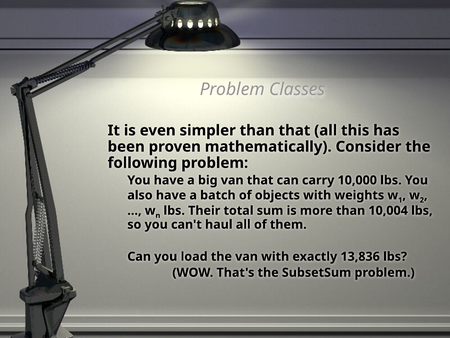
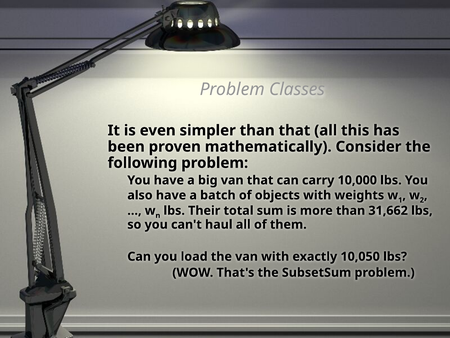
10,004: 10,004 -> 31,662
13,836: 13,836 -> 10,050
